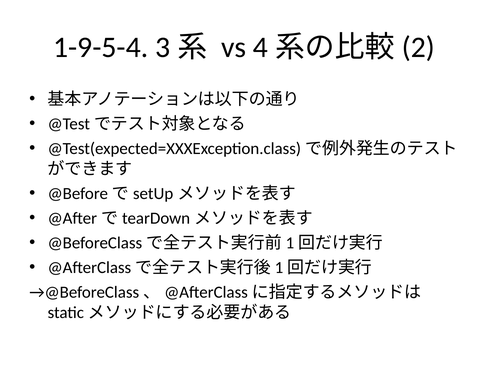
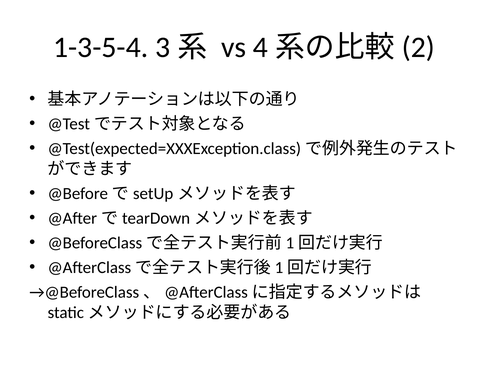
1-9-5-4: 1-9-5-4 -> 1-3-5-4
